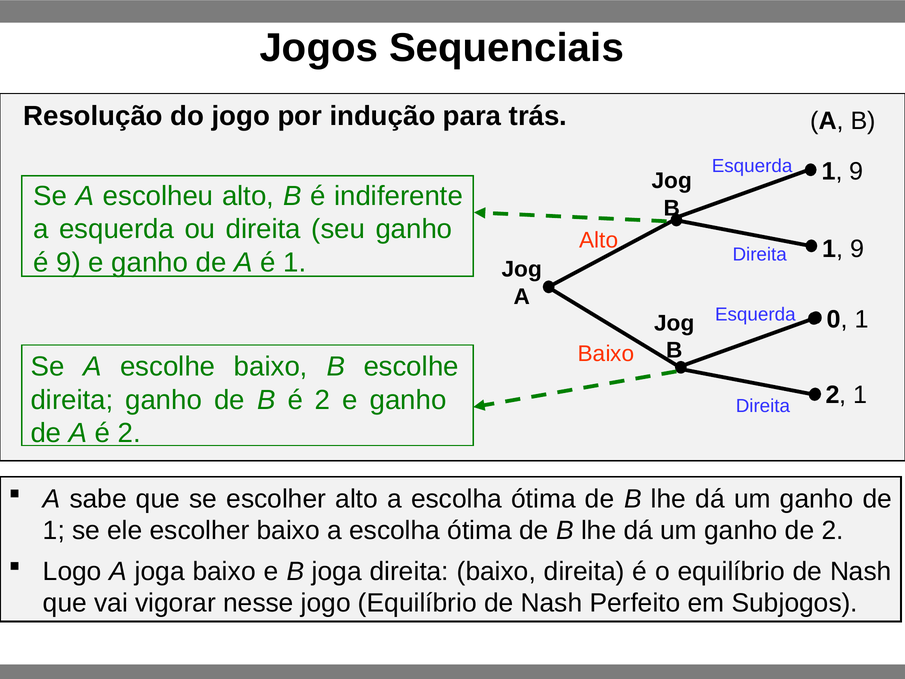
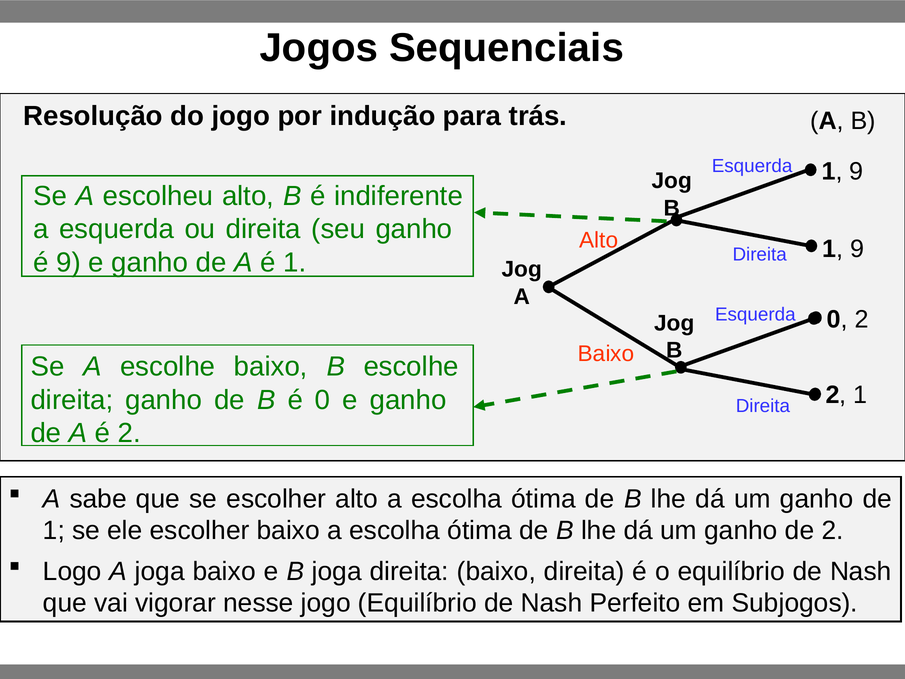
0 1: 1 -> 2
B é 2: 2 -> 0
